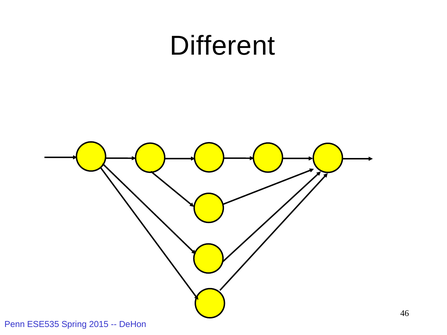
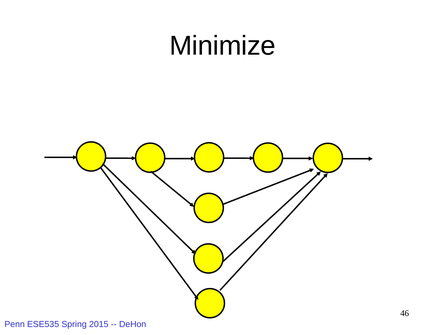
Different: Different -> Minimize
